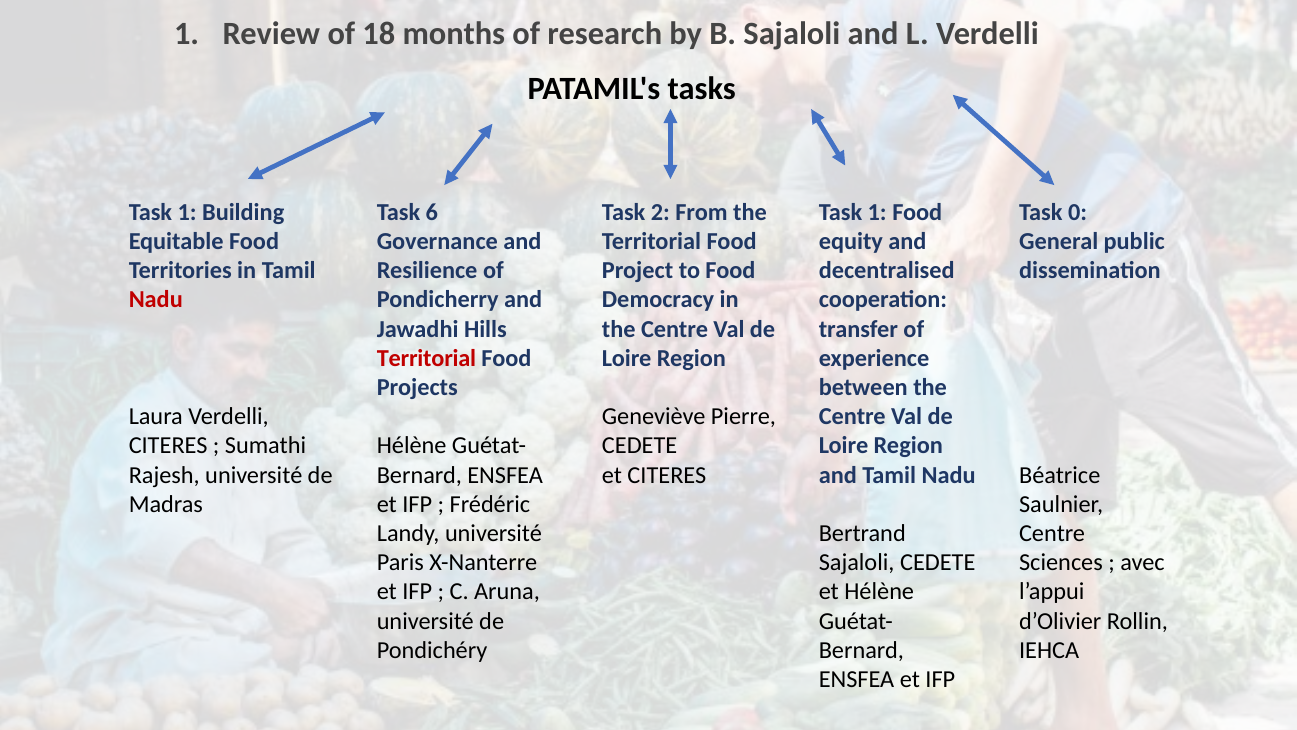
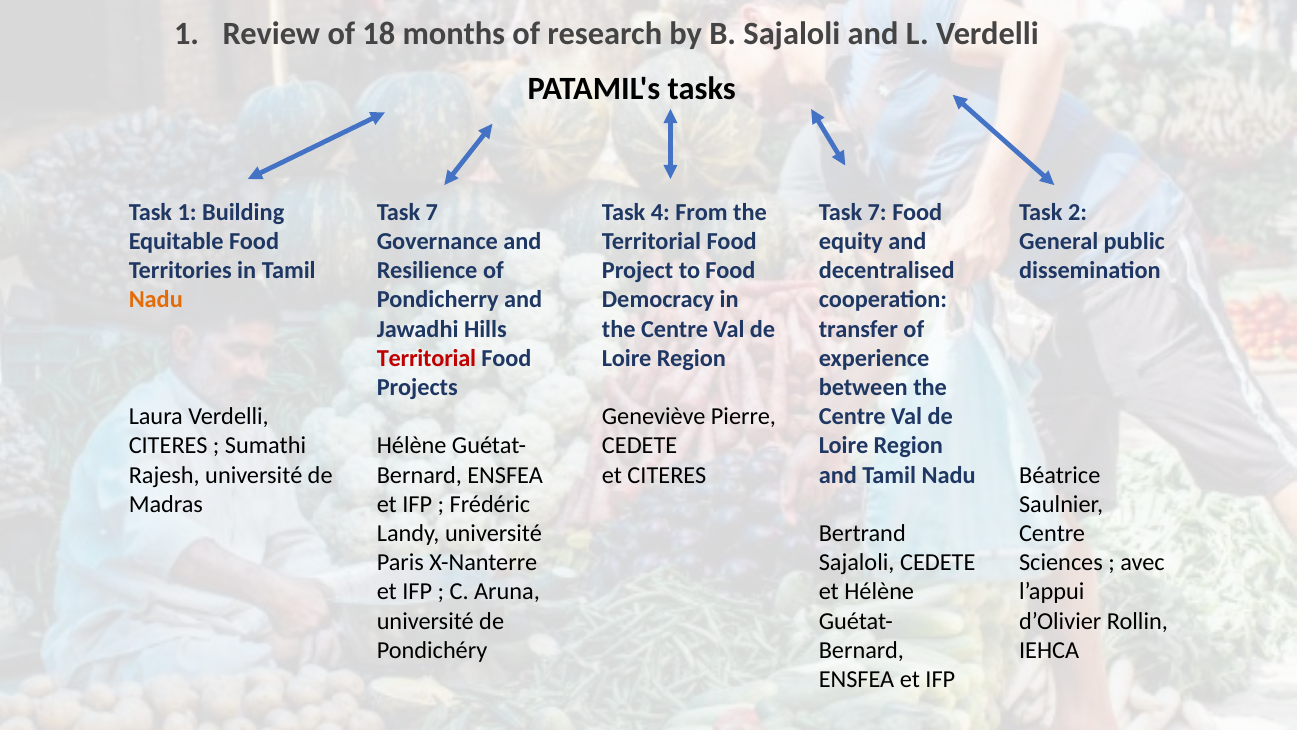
6 at (432, 212): 6 -> 7
2: 2 -> 4
1 at (877, 212): 1 -> 7
0: 0 -> 2
Nadu at (156, 300) colour: red -> orange
